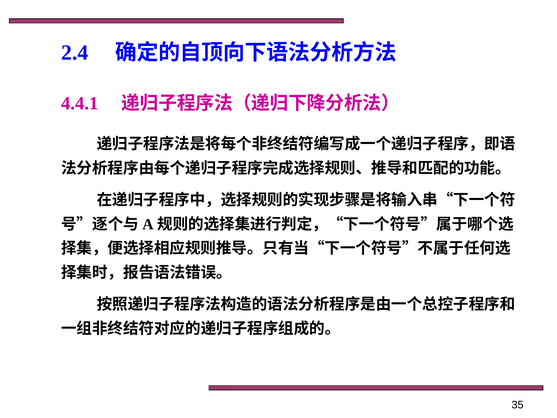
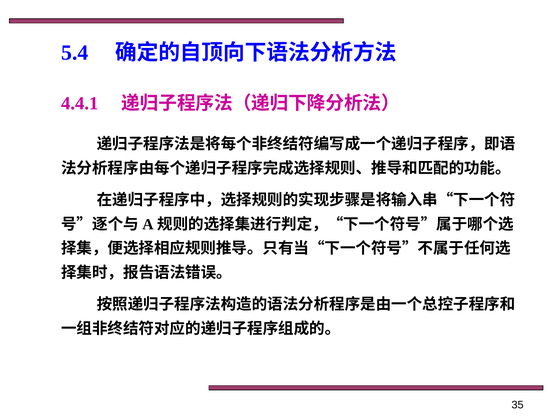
2.4: 2.4 -> 5.4
